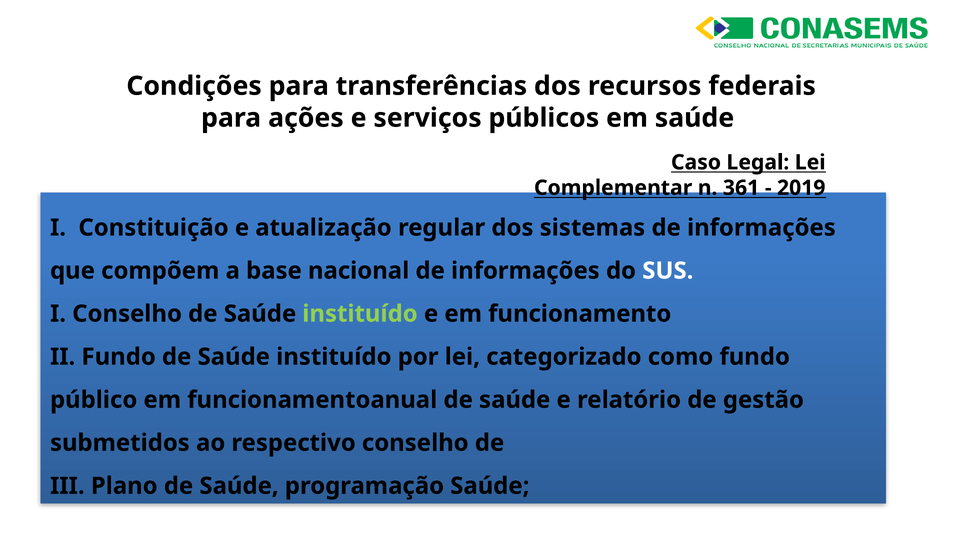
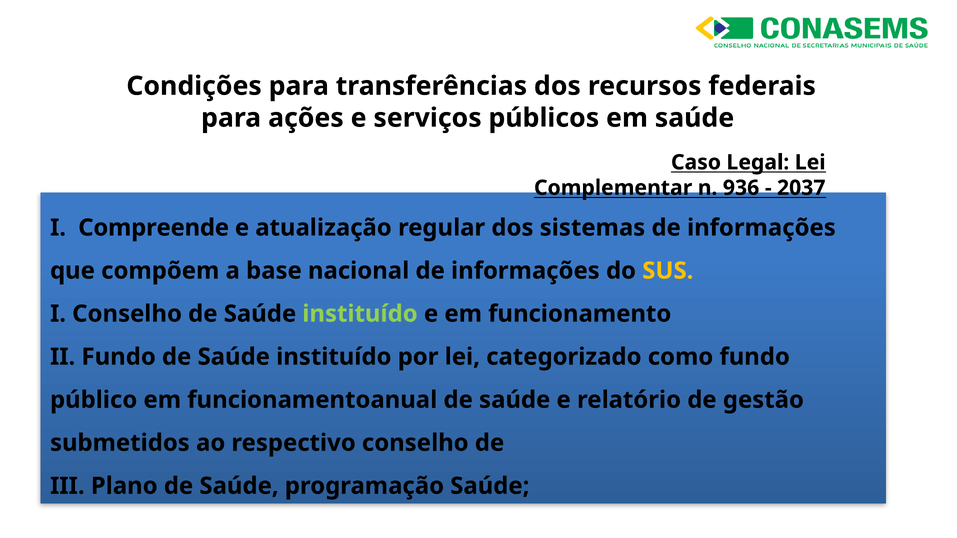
361: 361 -> 936
2019: 2019 -> 2037
Constituição: Constituição -> Compreende
SUS colour: white -> yellow
